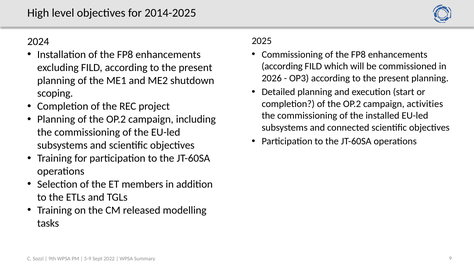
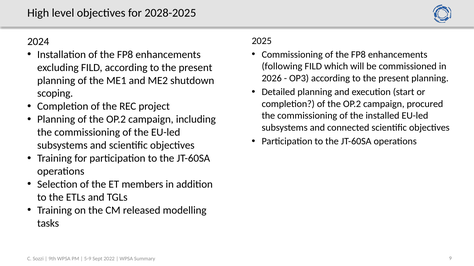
2014-2025: 2014-2025 -> 2028-2025
according at (282, 67): according -> following
activities: activities -> procured
